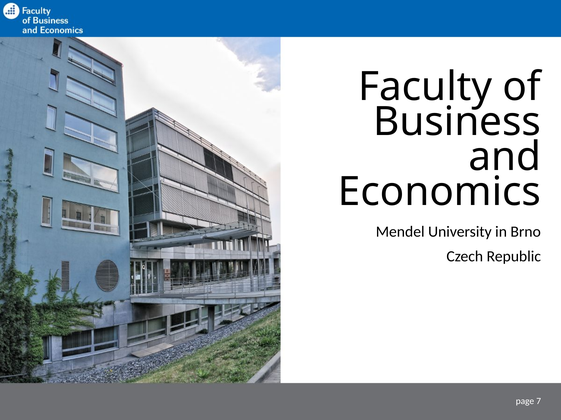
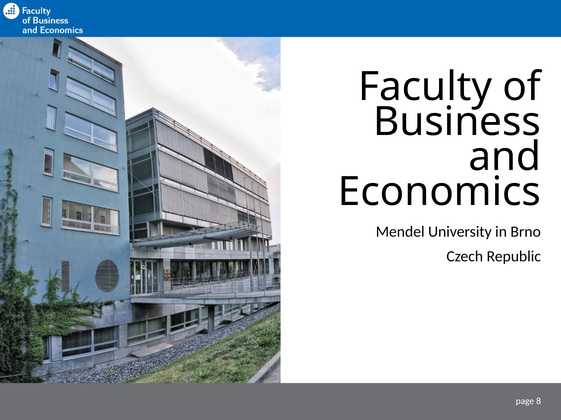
7: 7 -> 8
